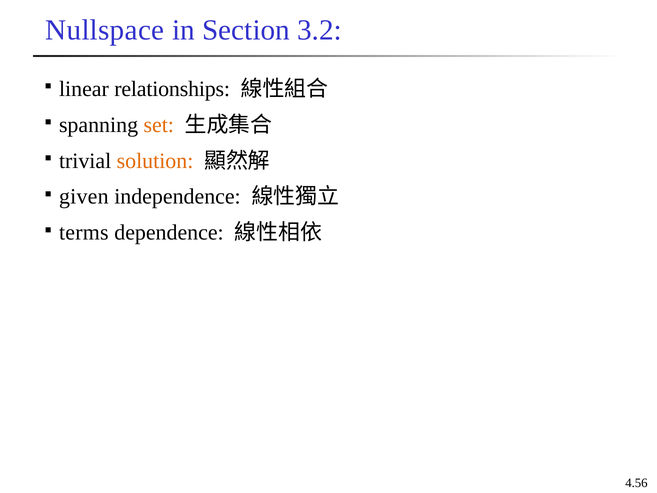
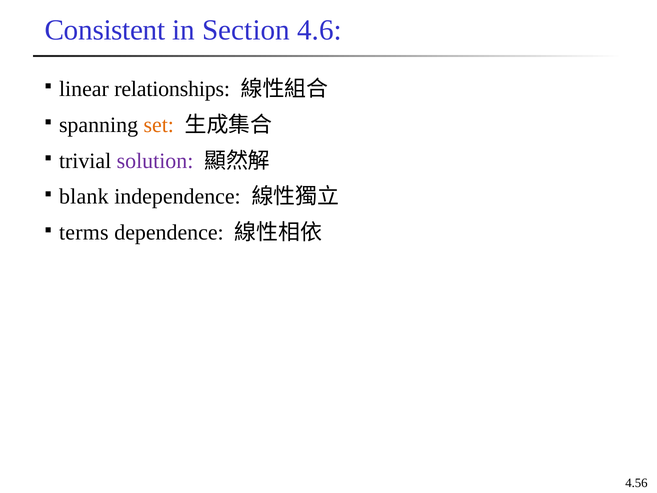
Nullspace: Nullspace -> Consistent
3.2: 3.2 -> 4.6
solution colour: orange -> purple
given: given -> blank
